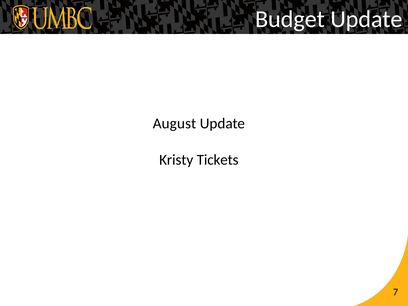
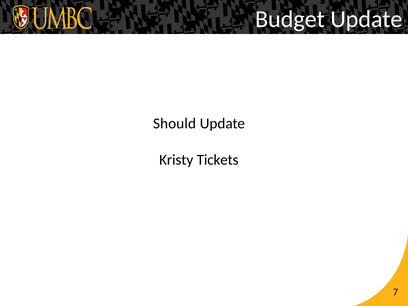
August: August -> Should
